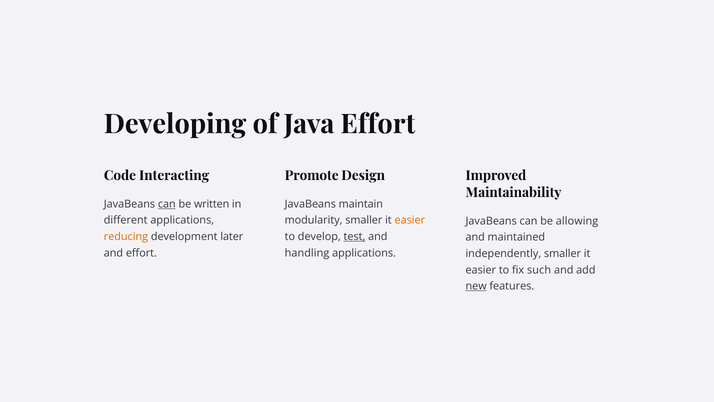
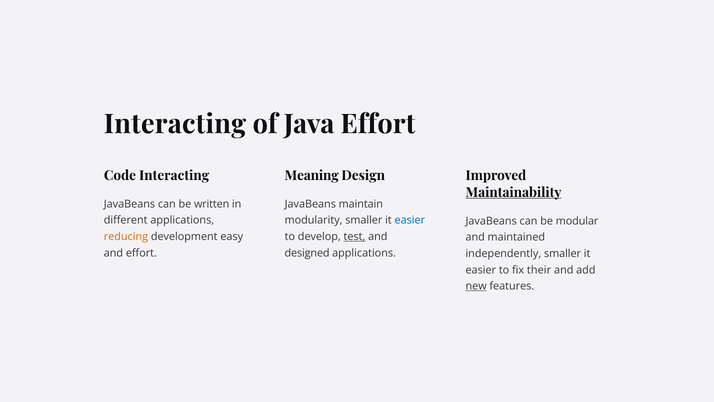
Developing at (175, 124): Developing -> Interacting
Promote: Promote -> Meaning
Maintainability underline: none -> present
can at (167, 204) underline: present -> none
easier at (410, 220) colour: orange -> blue
allowing: allowing -> modular
later: later -> easy
handling: handling -> designed
such: such -> their
